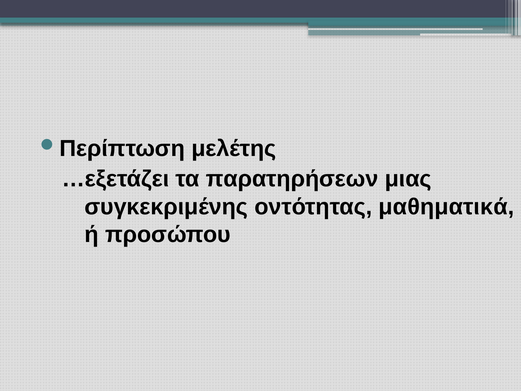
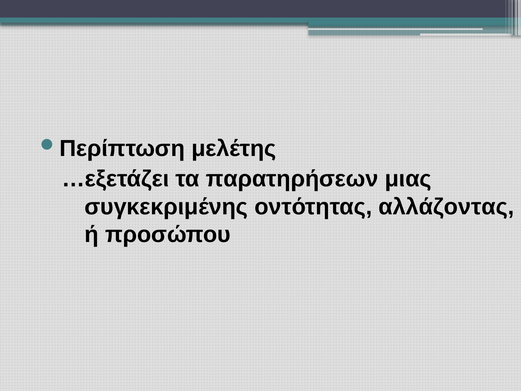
μαθηματικά: μαθηματικά -> αλλάζοντας
